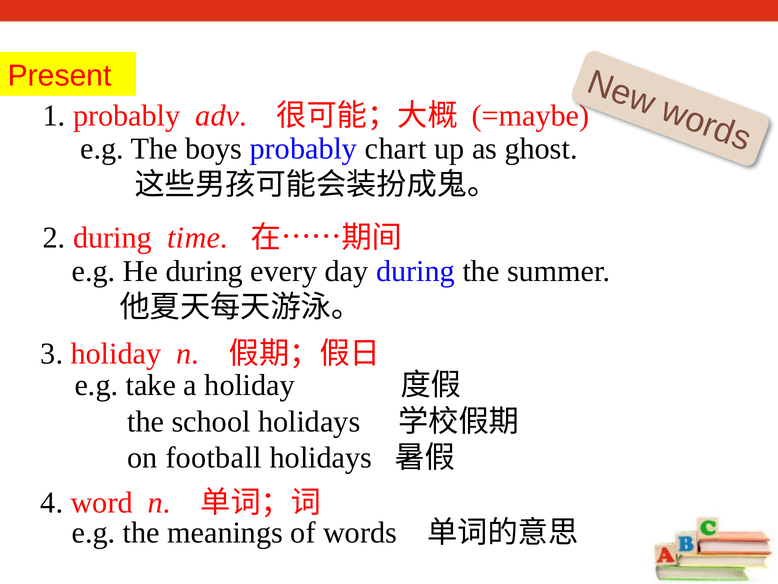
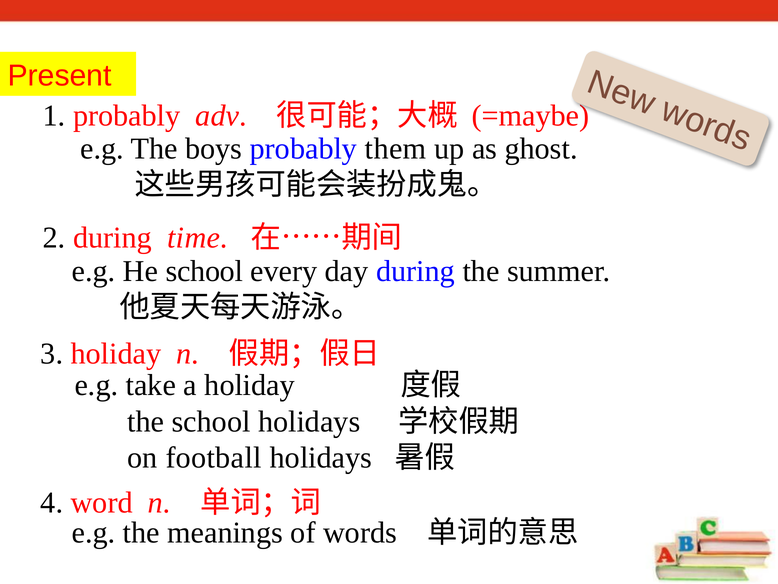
chart: chart -> them
He during: during -> school
